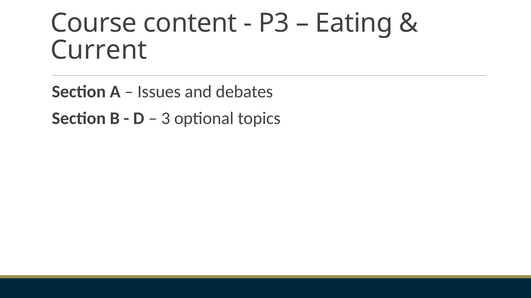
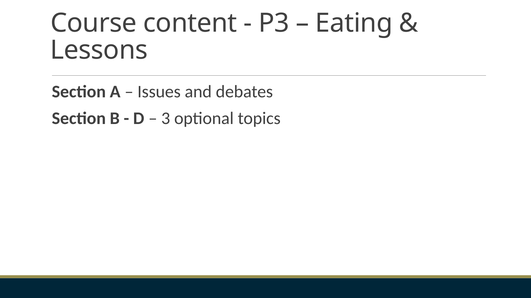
Current: Current -> Lessons
